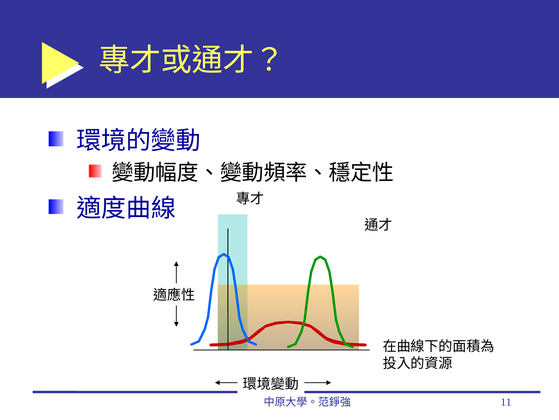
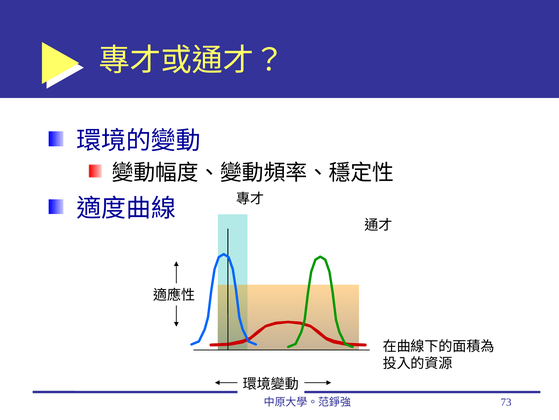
11: 11 -> 73
